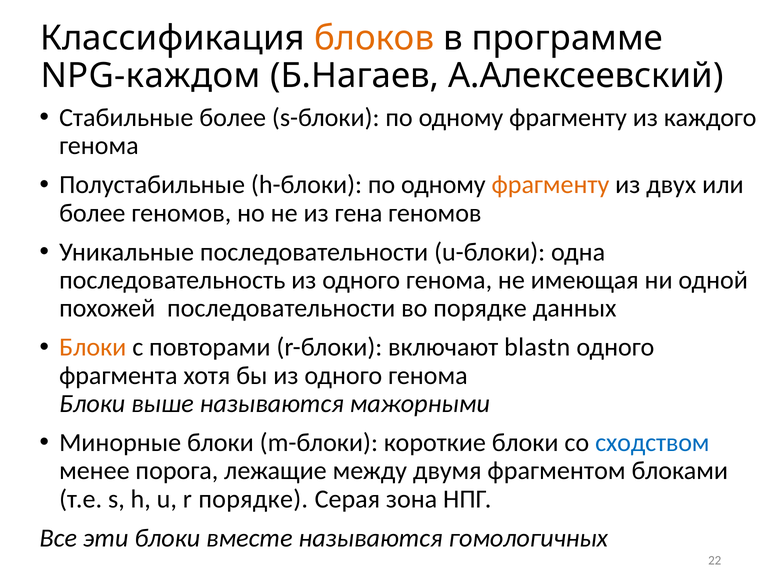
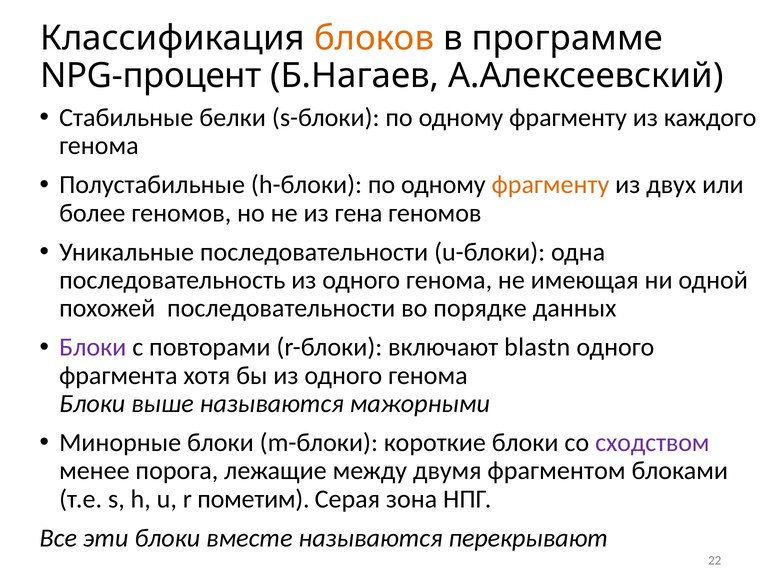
NPG-каждом: NPG-каждом -> NPG-процент
Стабильные более: более -> белки
Блоки at (93, 347) colour: orange -> purple
сходством colour: blue -> purple
r порядке: порядке -> пометим
гомологичных: гомологичных -> перекрывают
